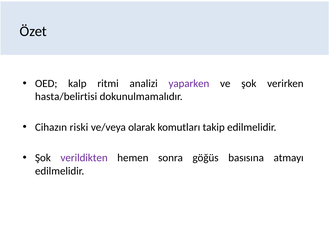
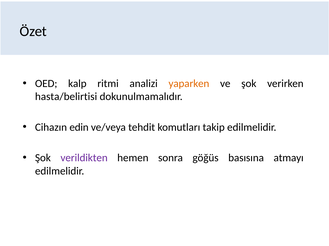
yaparken colour: purple -> orange
riski: riski -> edin
olarak: olarak -> tehdit
